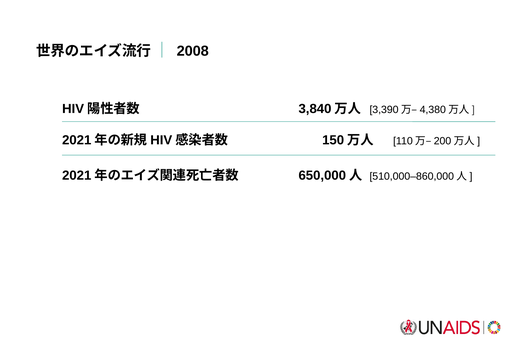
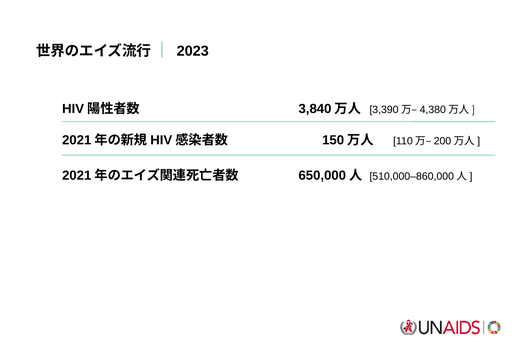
2008: 2008 -> 2023
